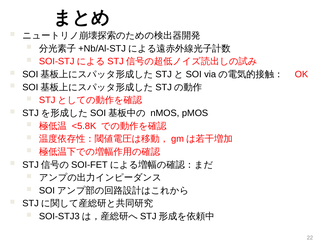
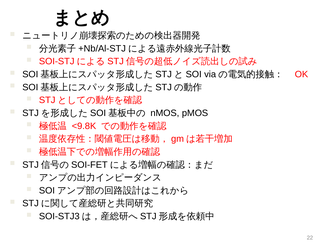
<5.8K: <5.8K -> <9.8K
